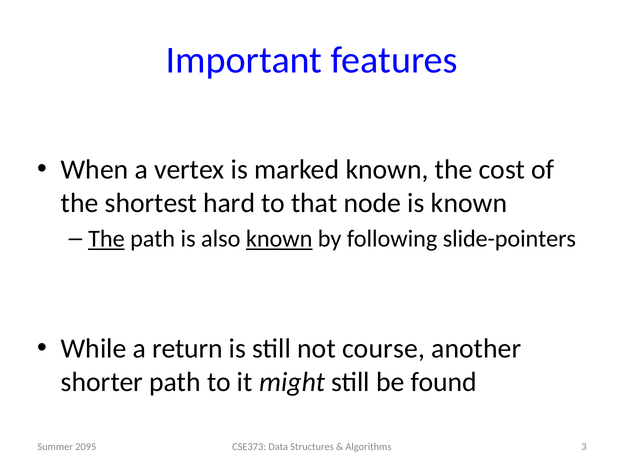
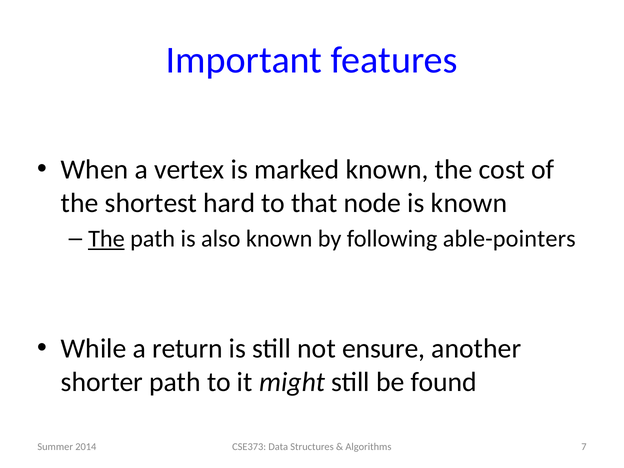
known at (279, 239) underline: present -> none
slide-pointers: slide-pointers -> able-pointers
course: course -> ensure
3: 3 -> 7
2095: 2095 -> 2014
